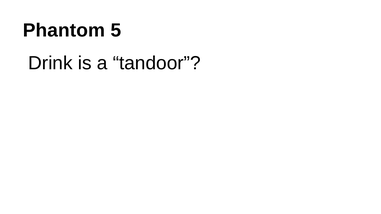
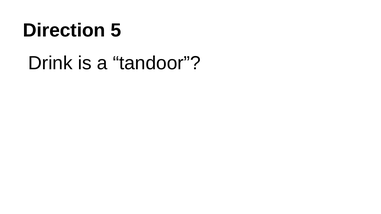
Phantom: Phantom -> Direction
